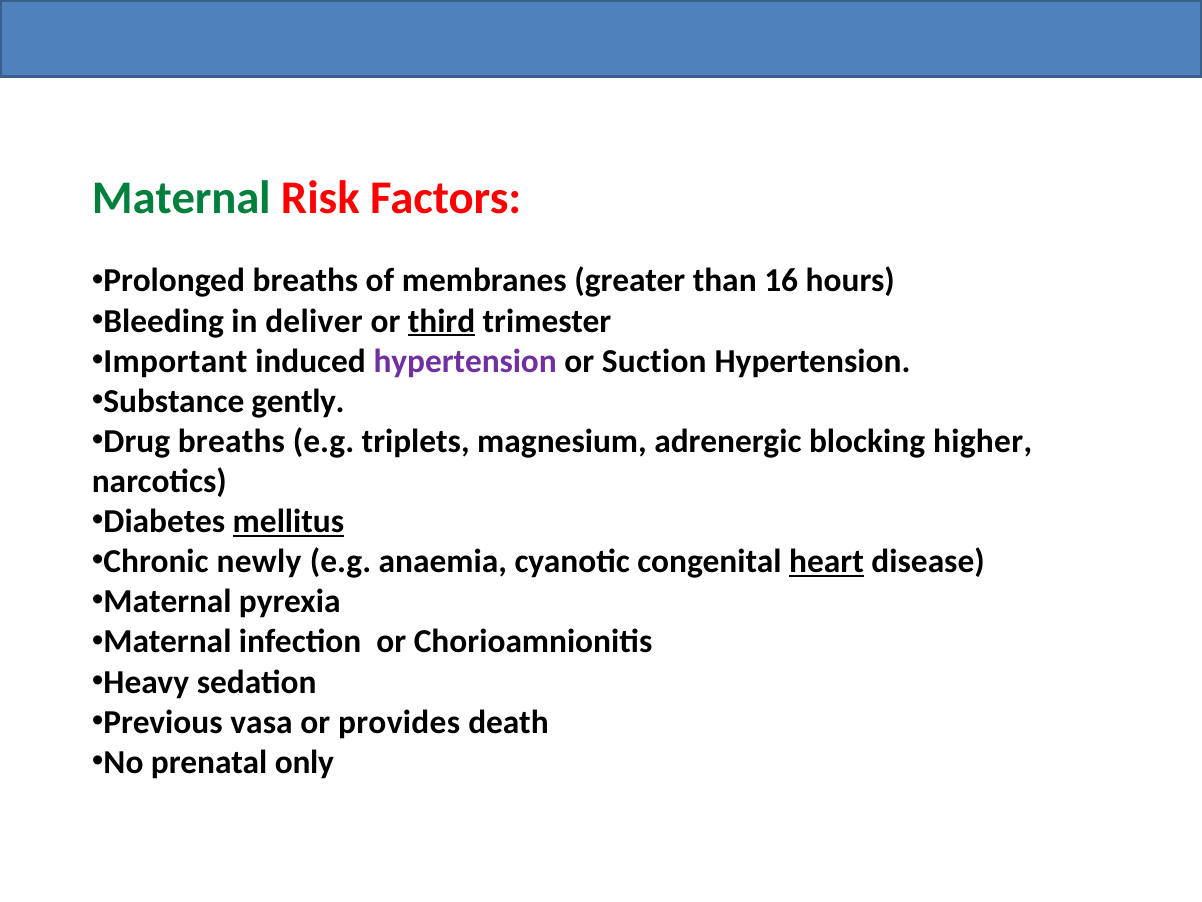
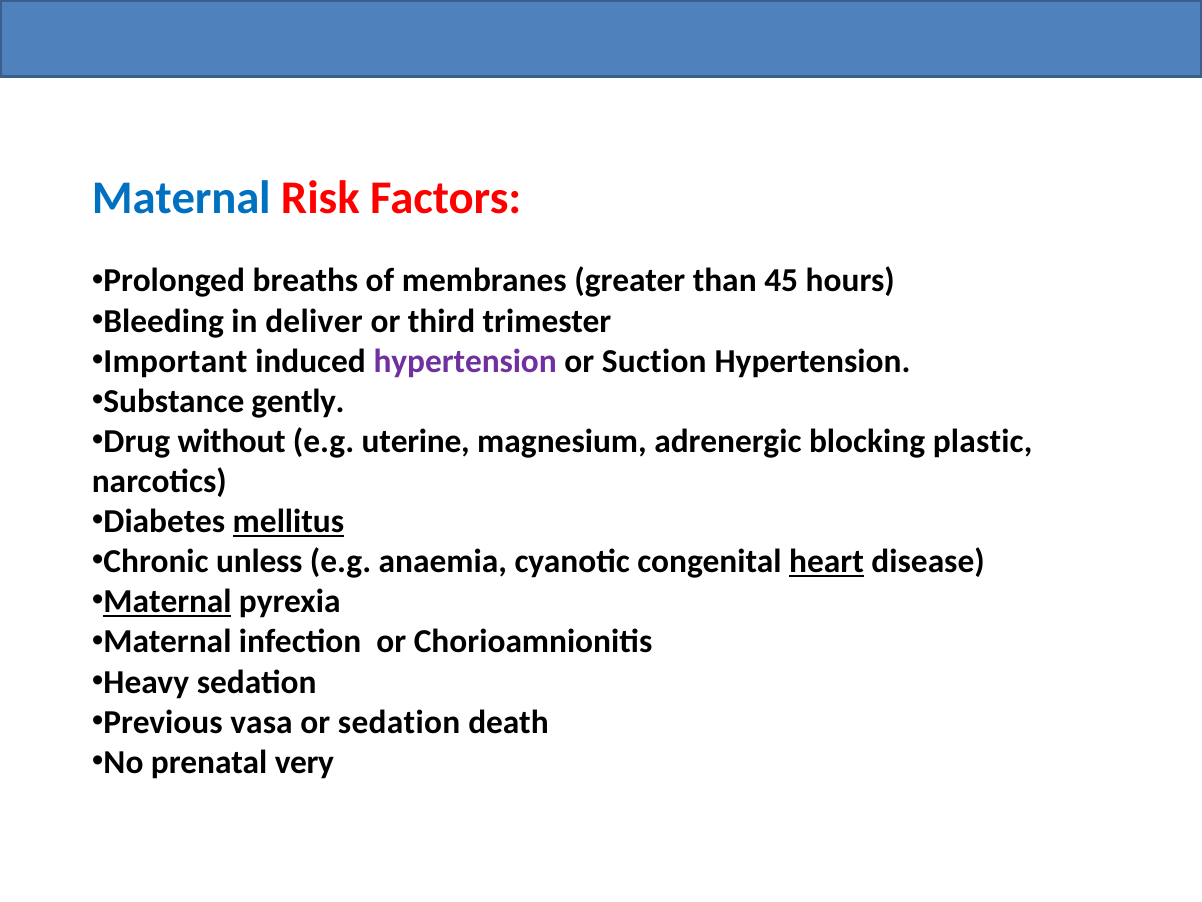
Maternal at (181, 198) colour: green -> blue
16: 16 -> 45
third underline: present -> none
Drug breaths: breaths -> without
triplets: triplets -> uterine
higher: higher -> plastic
newly: newly -> unless
Maternal at (168, 601) underline: none -> present
or provides: provides -> sedation
only: only -> very
